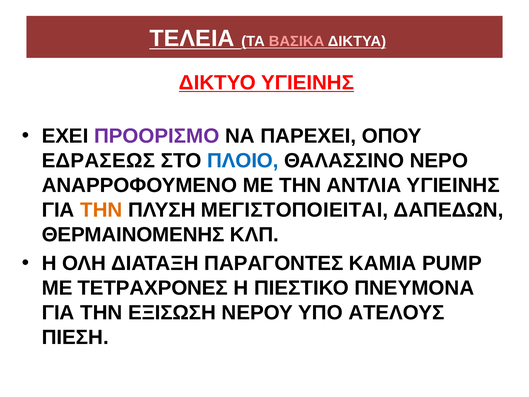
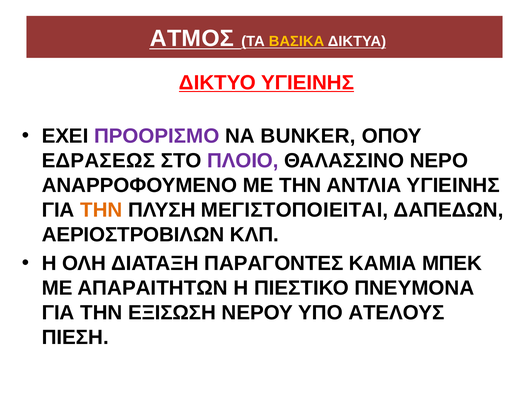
ΤΕΛΕΙΑ: ΤΕΛΕΙΑ -> ΑΤΜΟΣ
ΒΑΣΙΚΑ colour: pink -> yellow
ΠΑΡΕΧΕΙ: ΠΑΡΕΧΕΙ -> BUNKER
ΠΛΟΙΟ colour: blue -> purple
ΘΕΡΜΑΙΝΟΜΕΝΗΣ: ΘΕΡΜΑΙΝΟΜΕΝΗΣ -> ΑΕΡΙΟΣΤΡΟΒΙΛΩΝ
ΡUMΡ: ΡUMΡ -> ΜΠΕΚ
ΤΕΤΡΑΧΡΟΝΕΣ: ΤΕΤΡΑΧΡΟΝΕΣ -> ΑΠΑΡΑΙΤΗΤΩΝ
